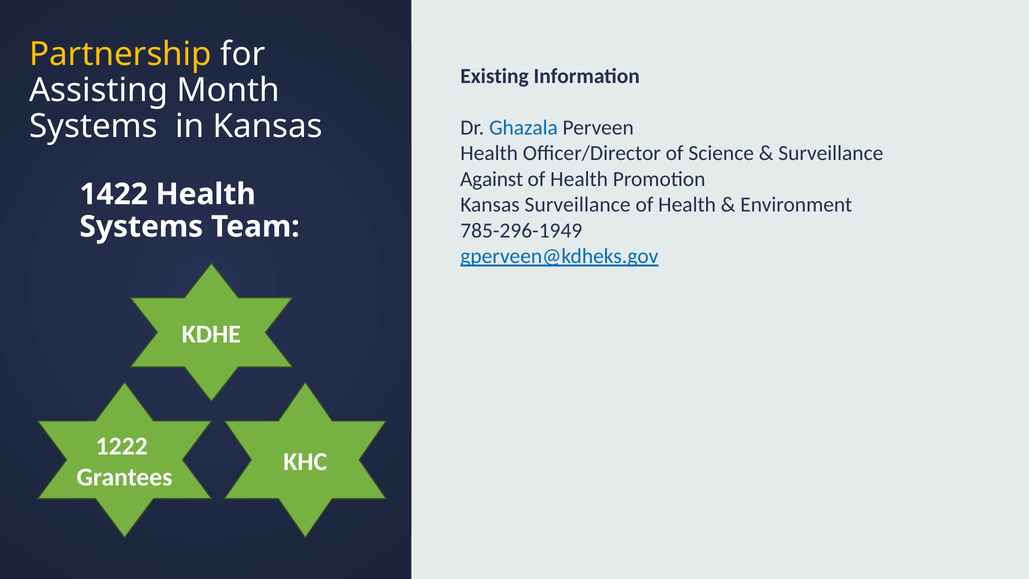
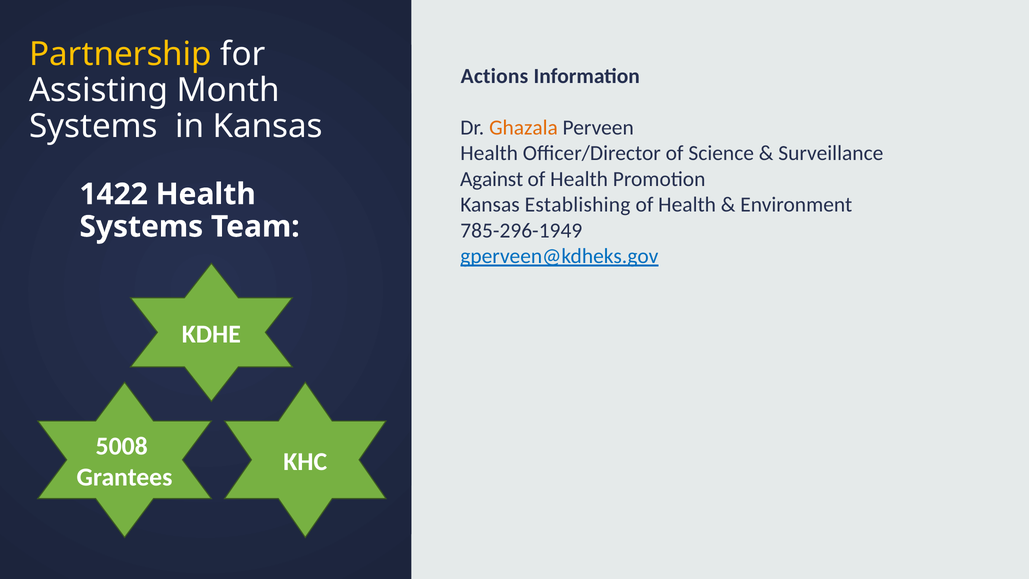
Existing: Existing -> Actions
Ghazala colour: blue -> orange
Kansas Surveillance: Surveillance -> Establishing
1222: 1222 -> 5008
